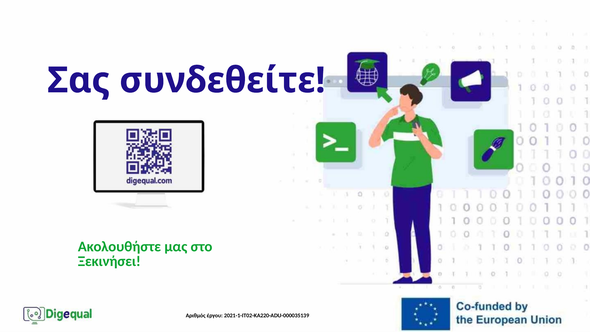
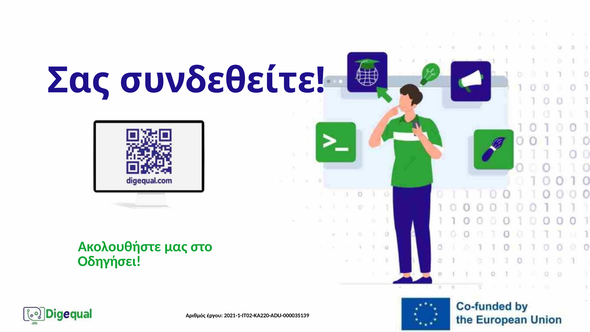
Ξεκινήσει: Ξεκινήσει -> Οδηγήσει
